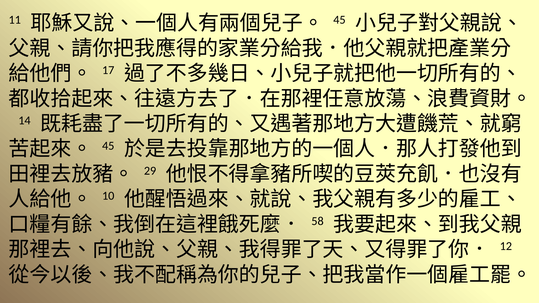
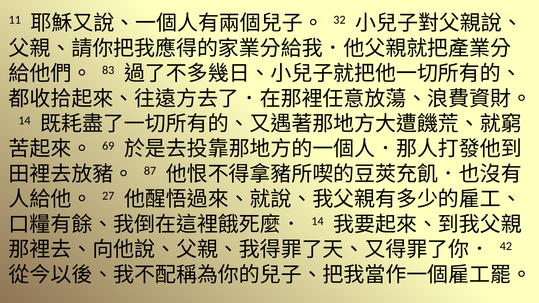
45 at (339, 20): 45 -> 32
17: 17 -> 83
45 at (108, 146): 45 -> 69
29: 29 -> 87
10: 10 -> 27
58 at (318, 221): 58 -> 14
12: 12 -> 42
